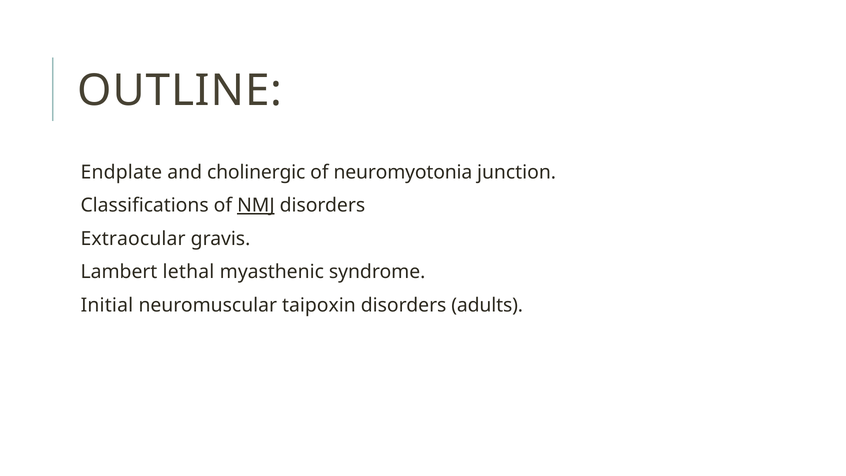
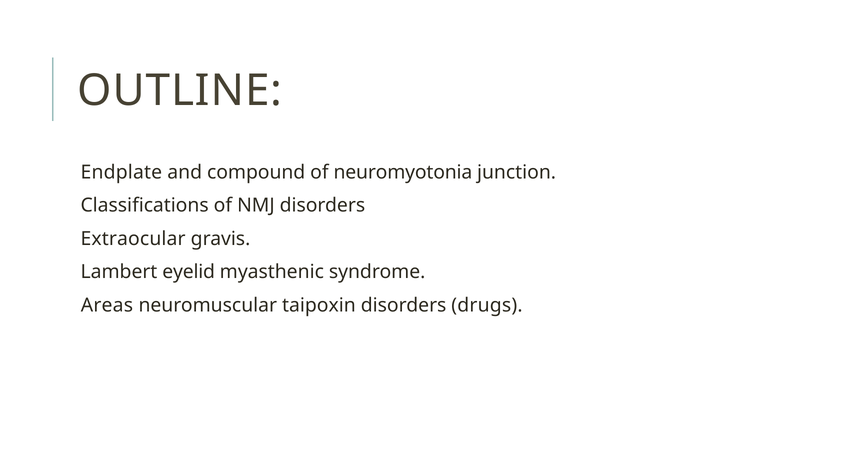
cholinergic: cholinergic -> compound
NMJ underline: present -> none
lethal: lethal -> eyelid
Initial: Initial -> Areas
adults: adults -> drugs
